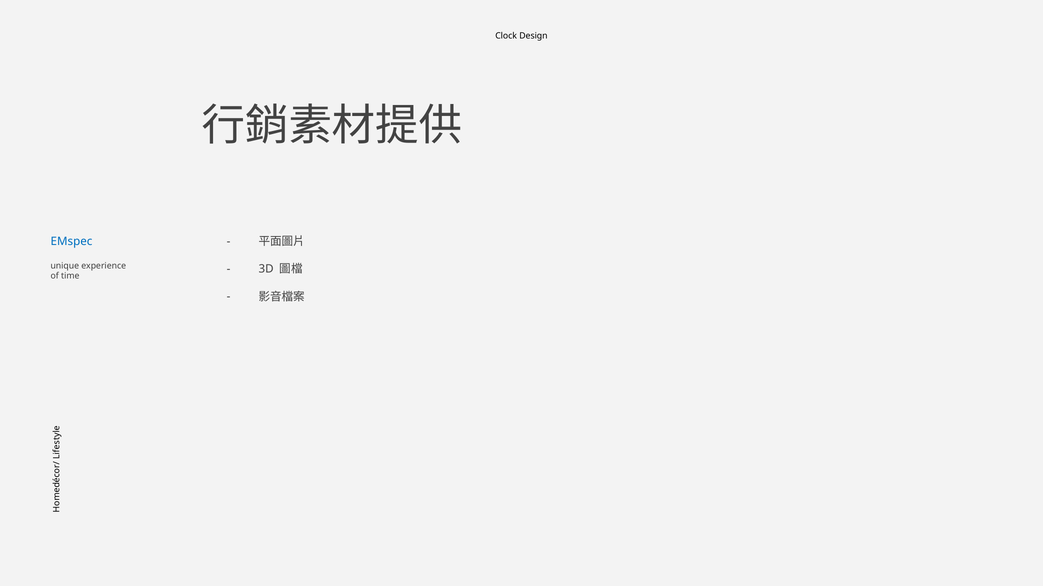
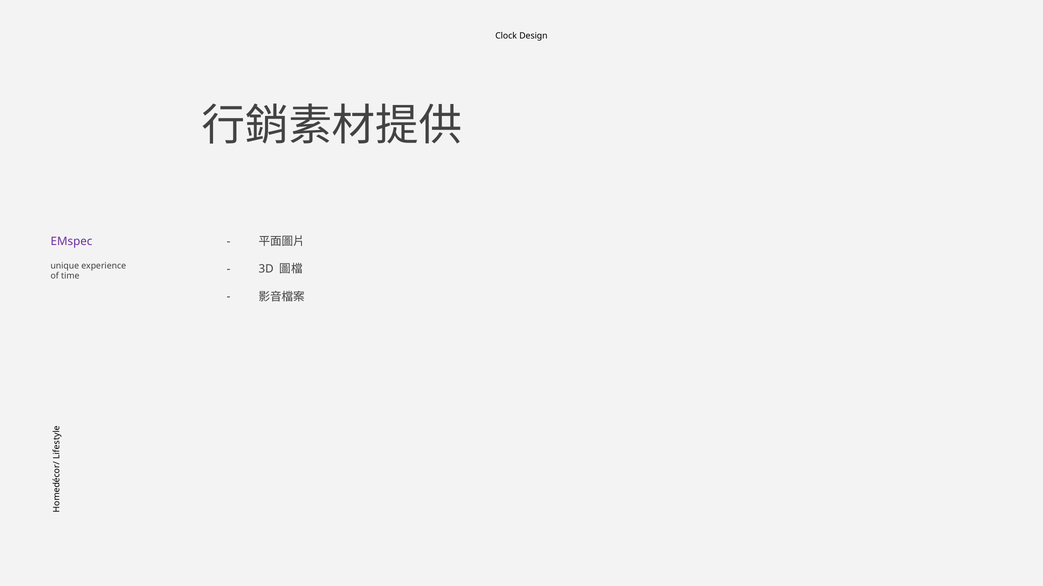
EMspec colour: blue -> purple
